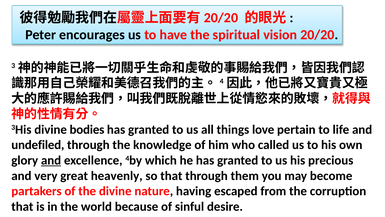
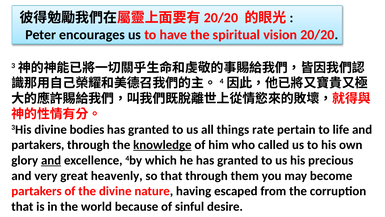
love: love -> rate
undefiled at (38, 145): undefiled -> partakers
knowledge underline: none -> present
